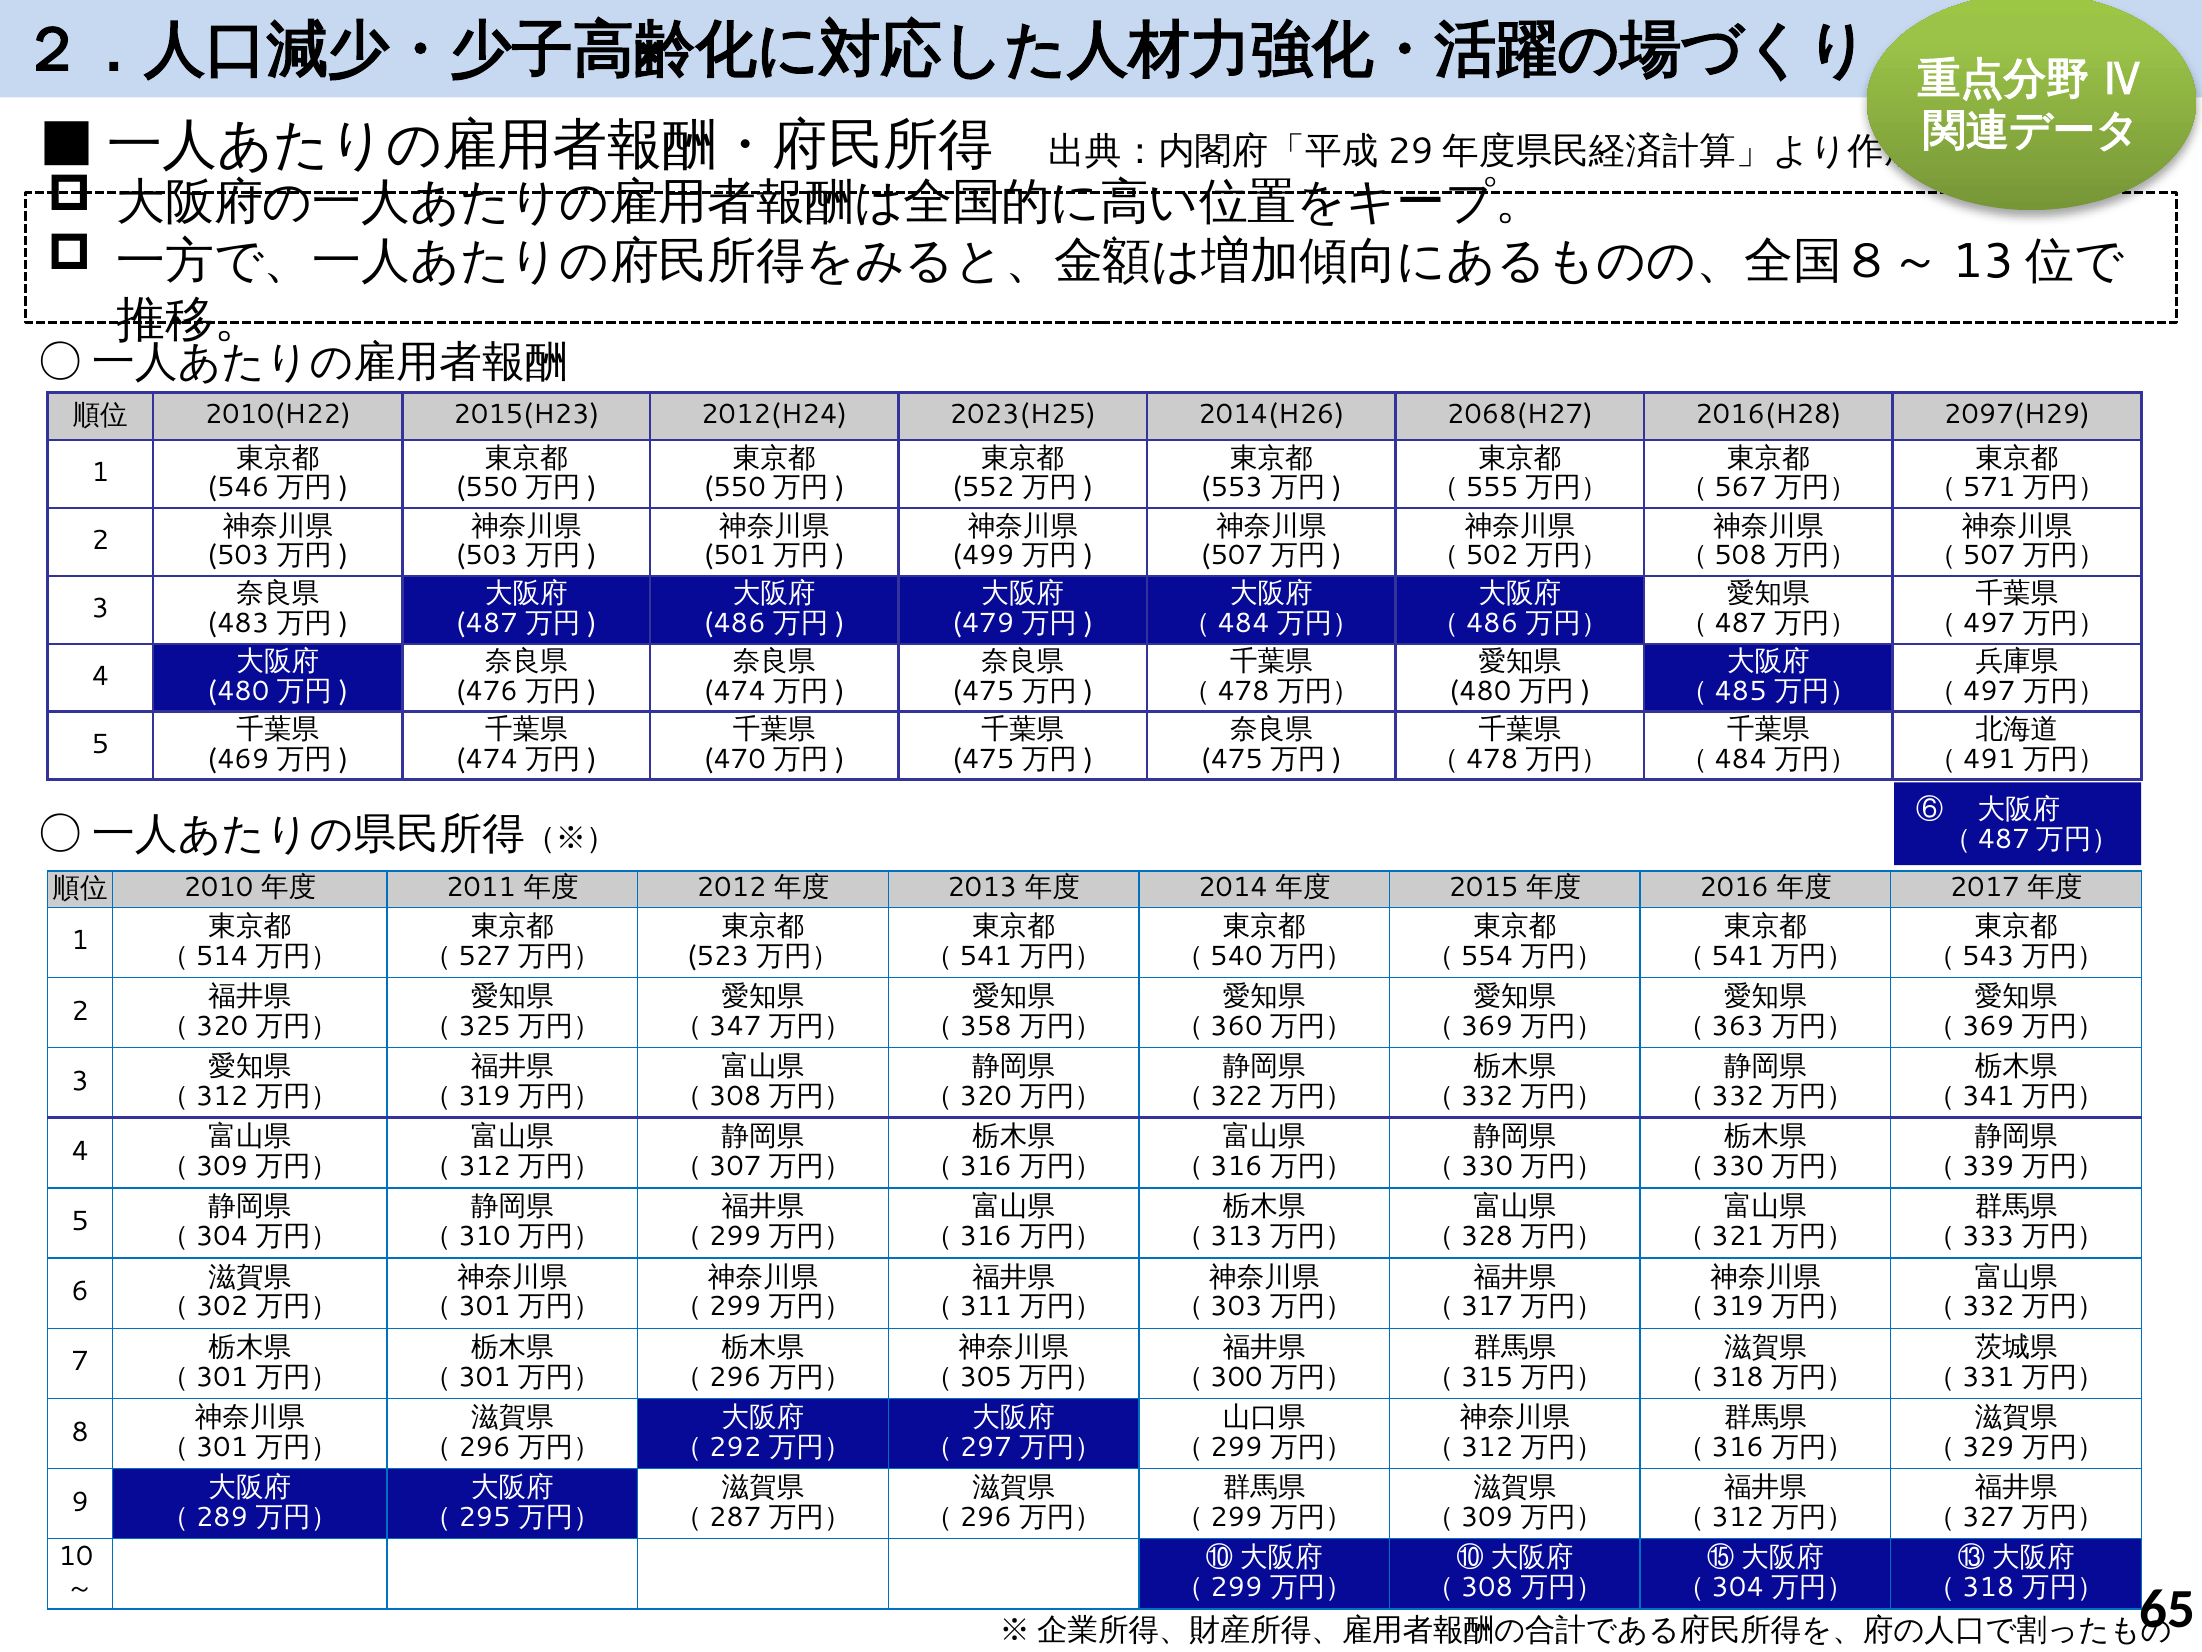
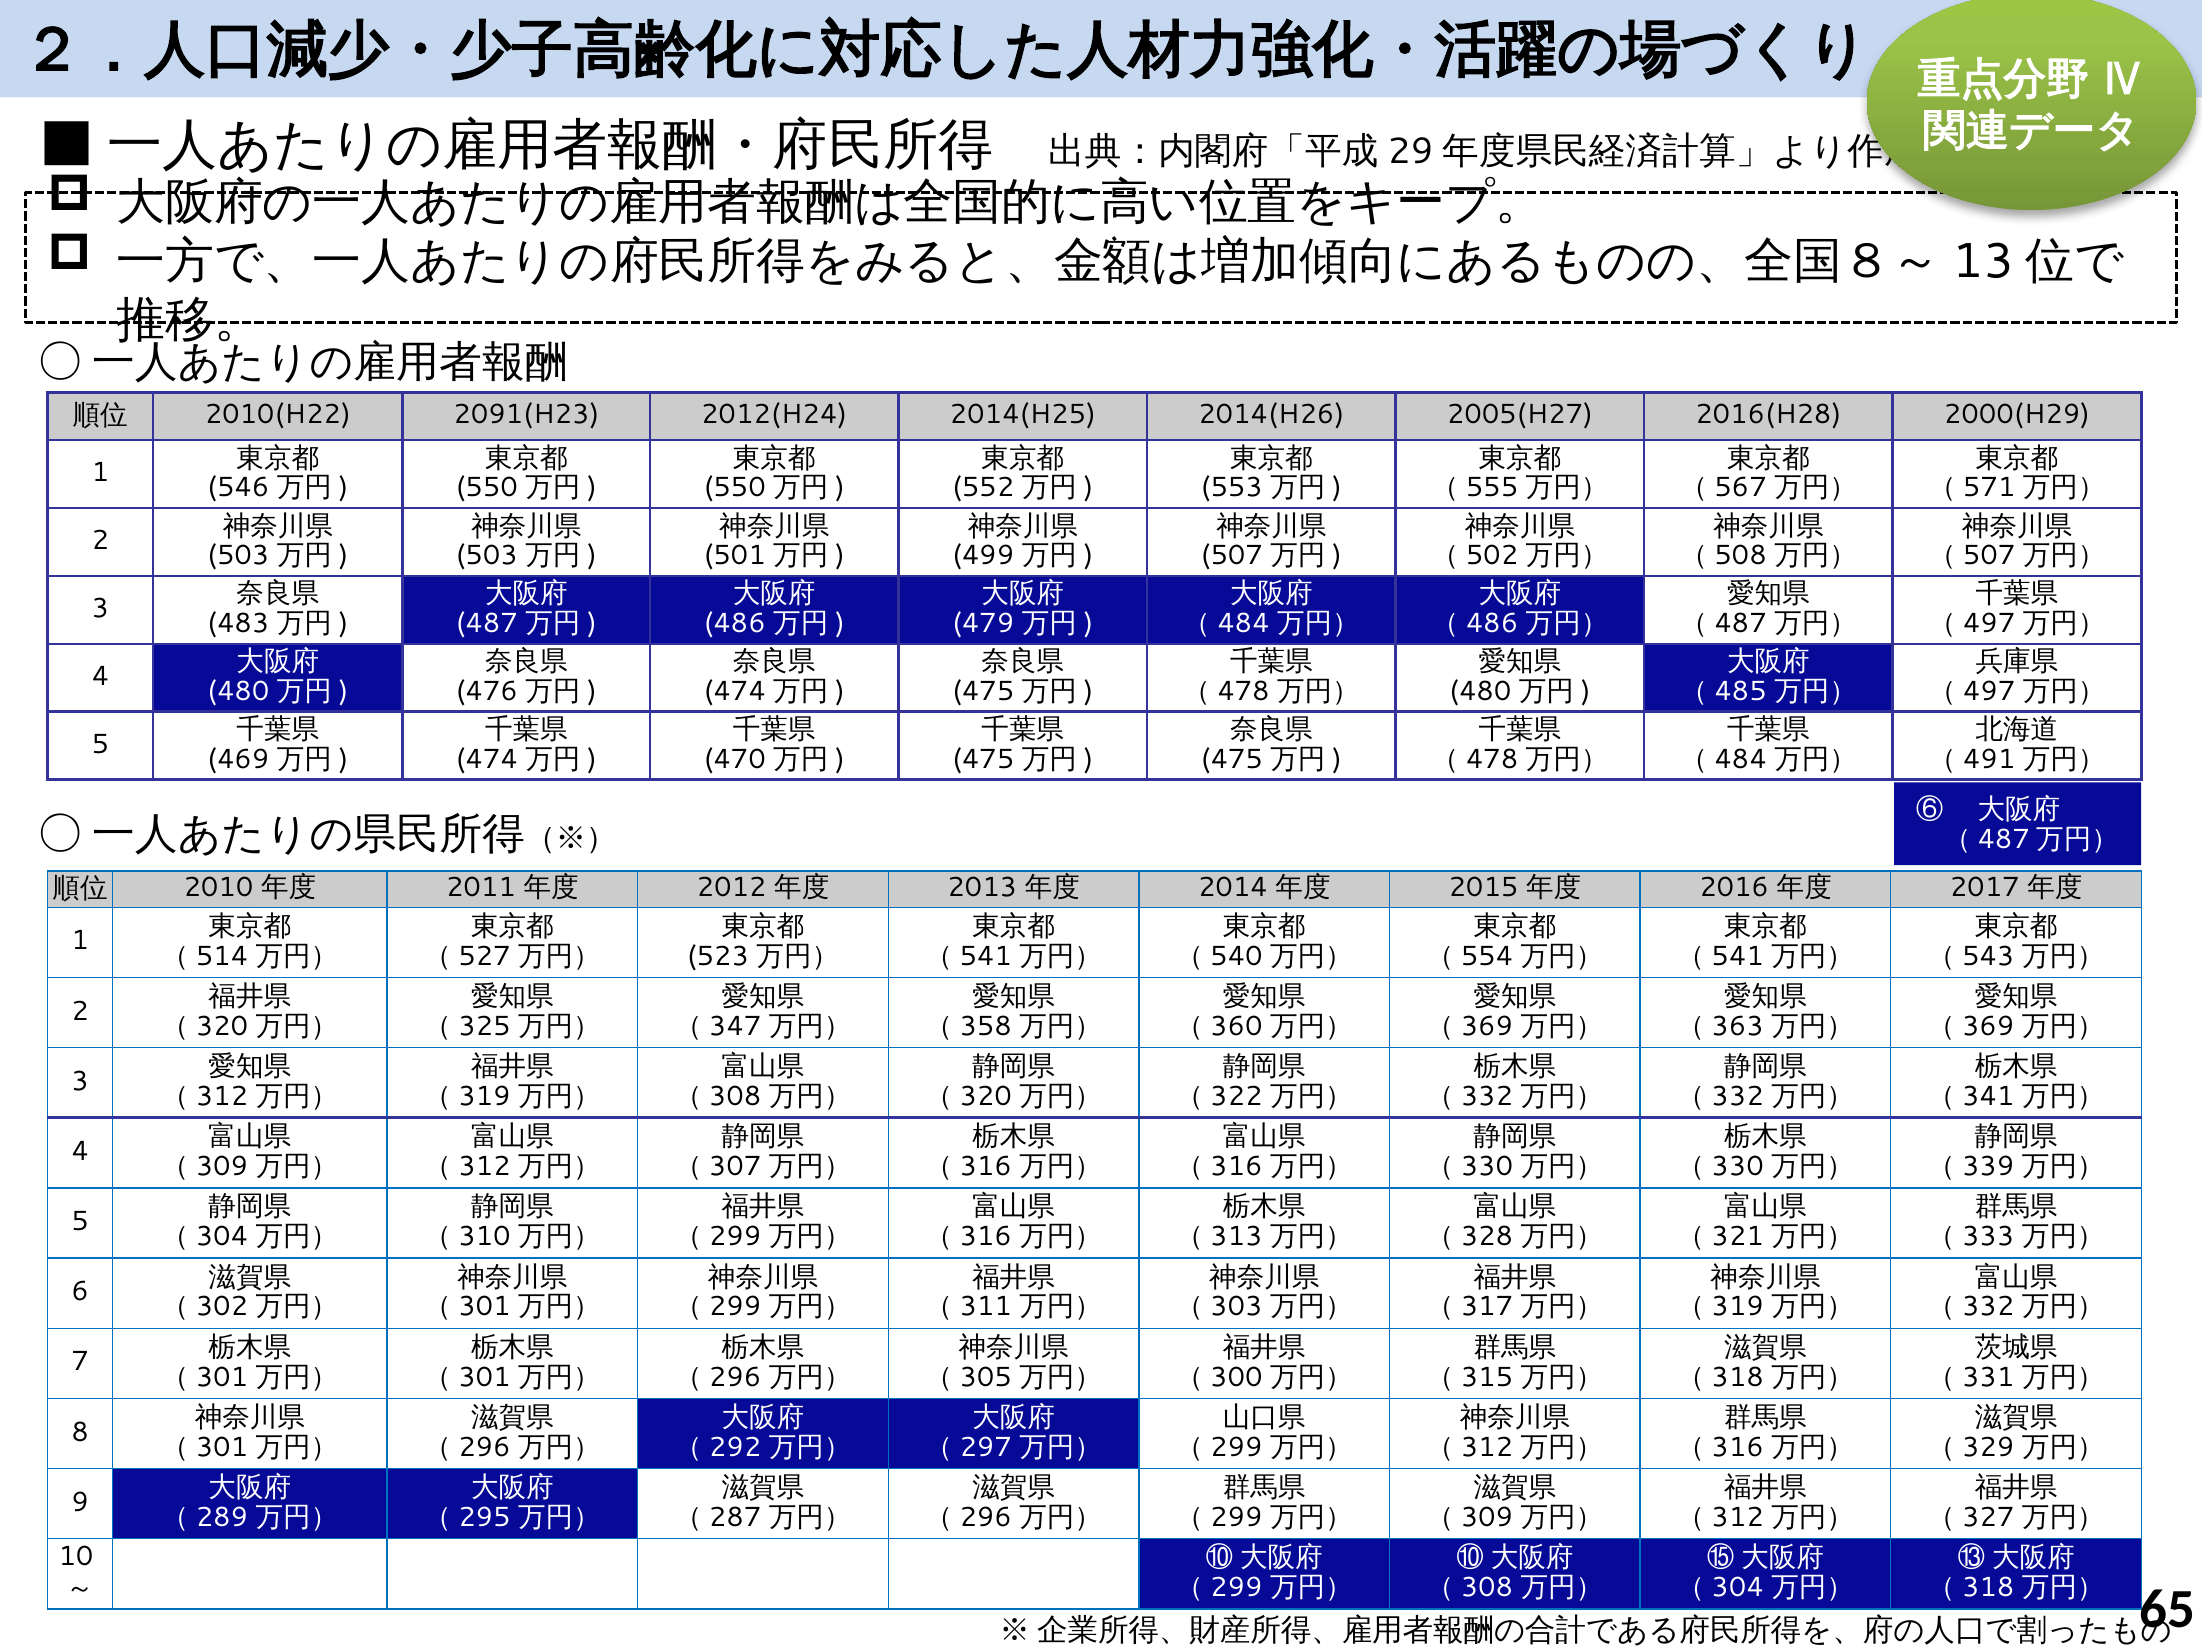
2015(H23: 2015(H23 -> 2091(H23
2023(H25: 2023(H25 -> 2014(H25
2068(H27: 2068(H27 -> 2005(H27
2097(H29: 2097(H29 -> 2000(H29
